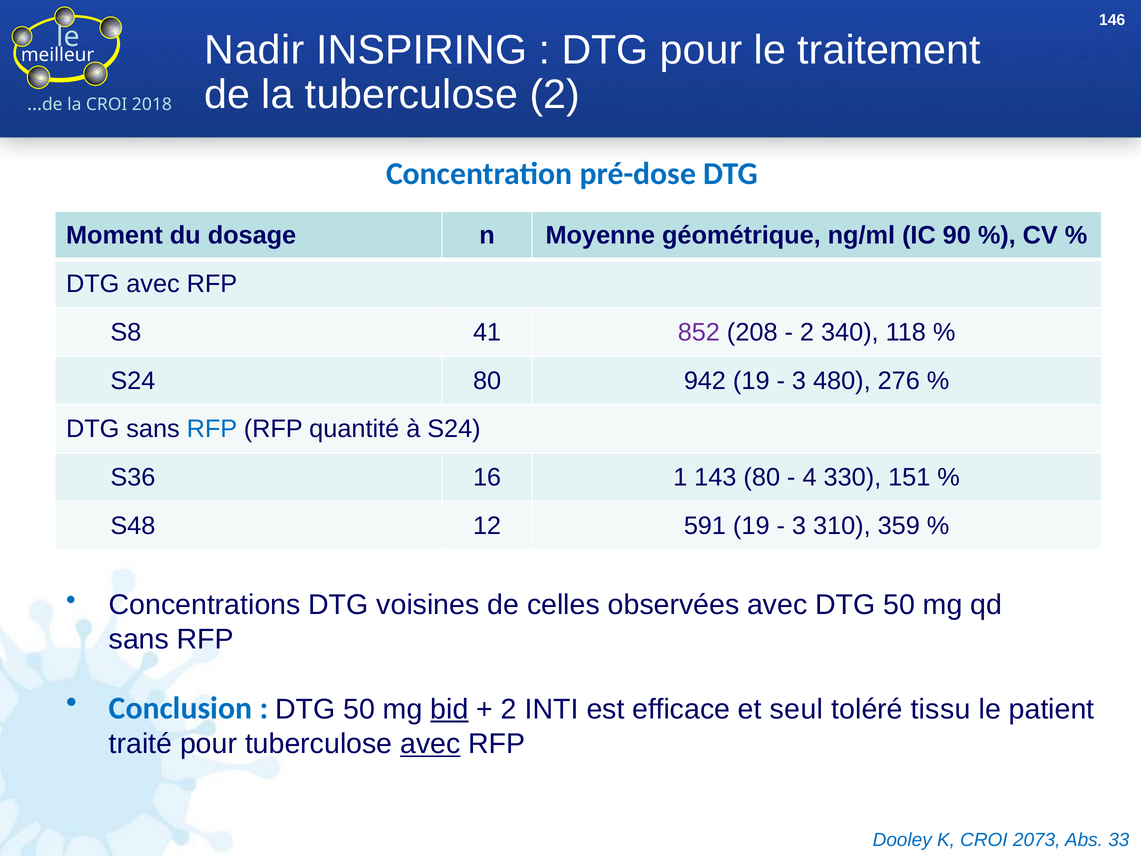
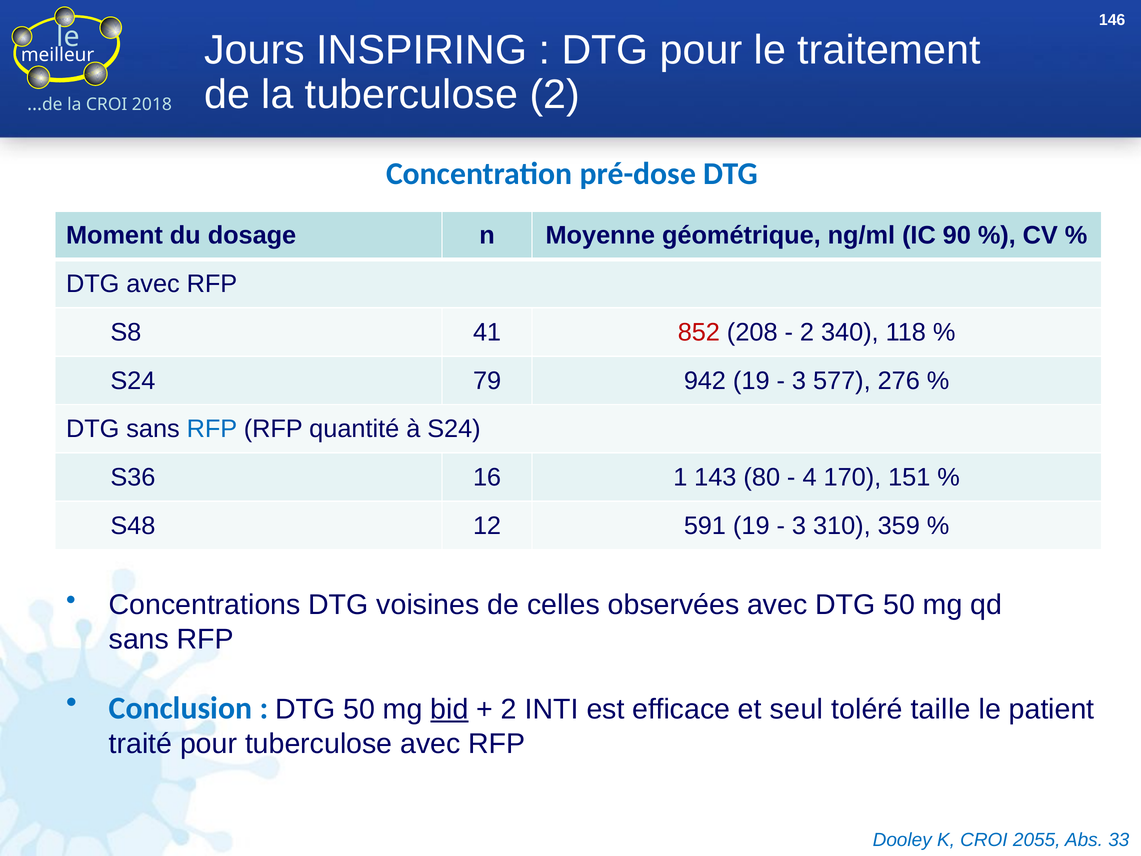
Nadir: Nadir -> Jours
852 colour: purple -> red
S24 80: 80 -> 79
480: 480 -> 577
330: 330 -> 170
tissu: tissu -> taille
avec at (430, 744) underline: present -> none
2073: 2073 -> 2055
